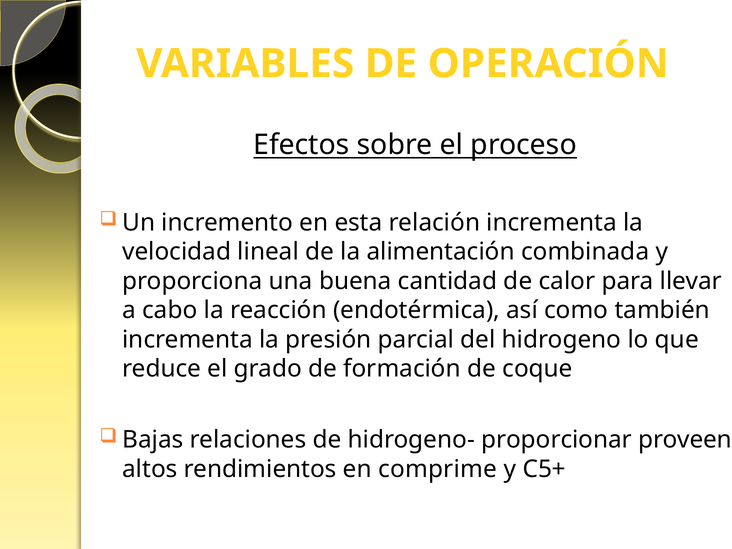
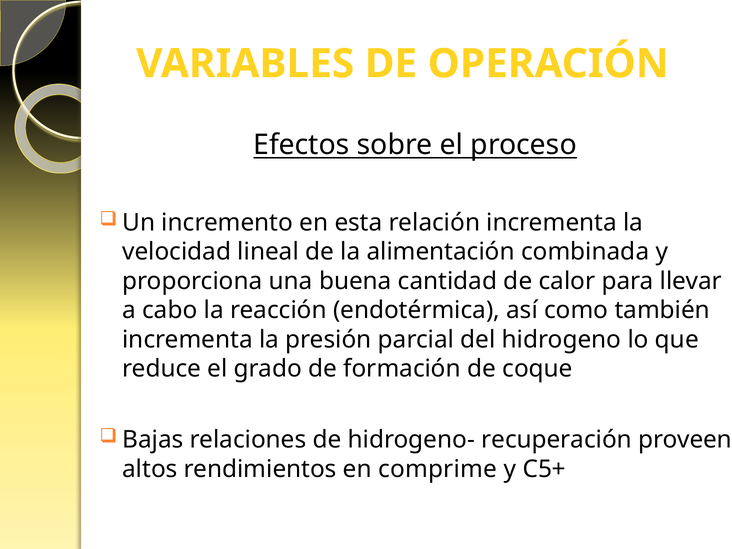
proporcionar: proporcionar -> recuperación
